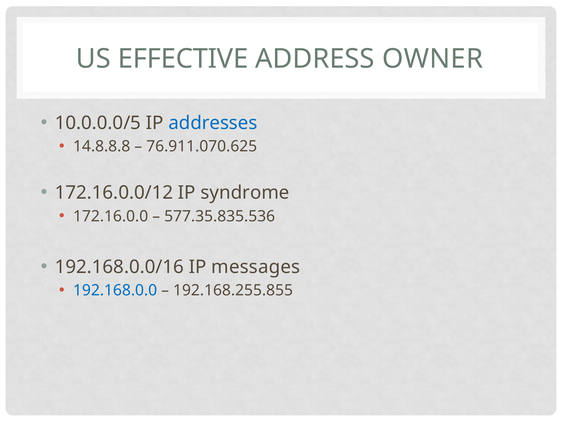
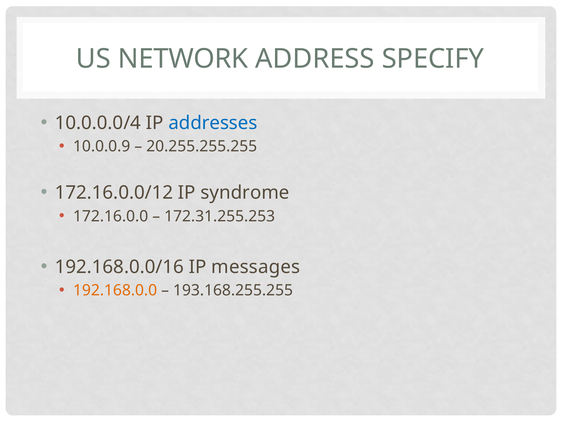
EFFECTIVE: EFFECTIVE -> NETWORK
OWNER: OWNER -> SPECIFY
10.0.0.0/5: 10.0.0.0/5 -> 10.0.0.0/4
14.8.8.8: 14.8.8.8 -> 10.0.0.9
76.911.070.625: 76.911.070.625 -> 20.255.255.255
577.35.835.536: 577.35.835.536 -> 172.31.255.253
192.168.0.0 colour: blue -> orange
192.168.255.855: 192.168.255.855 -> 193.168.255.255
